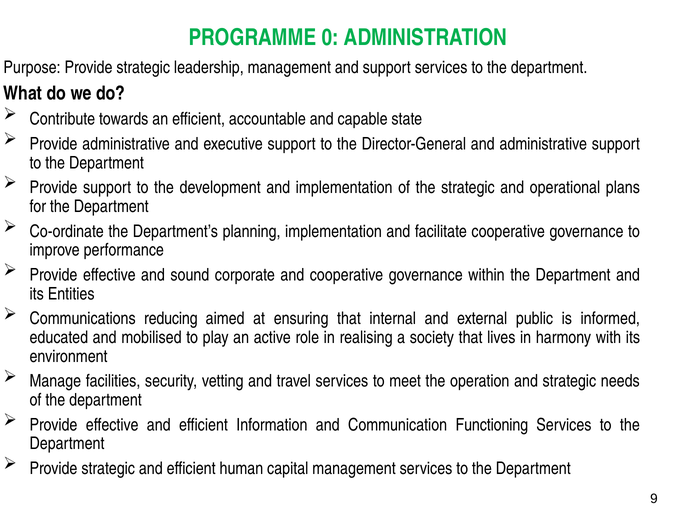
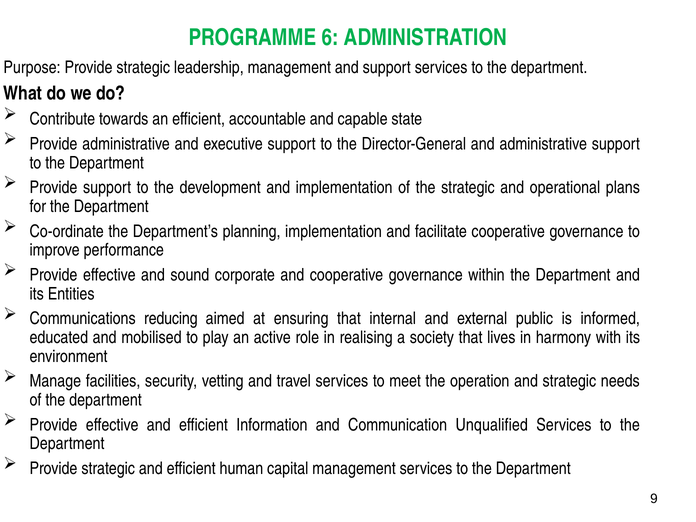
0: 0 -> 6
Functioning: Functioning -> Unqualified
